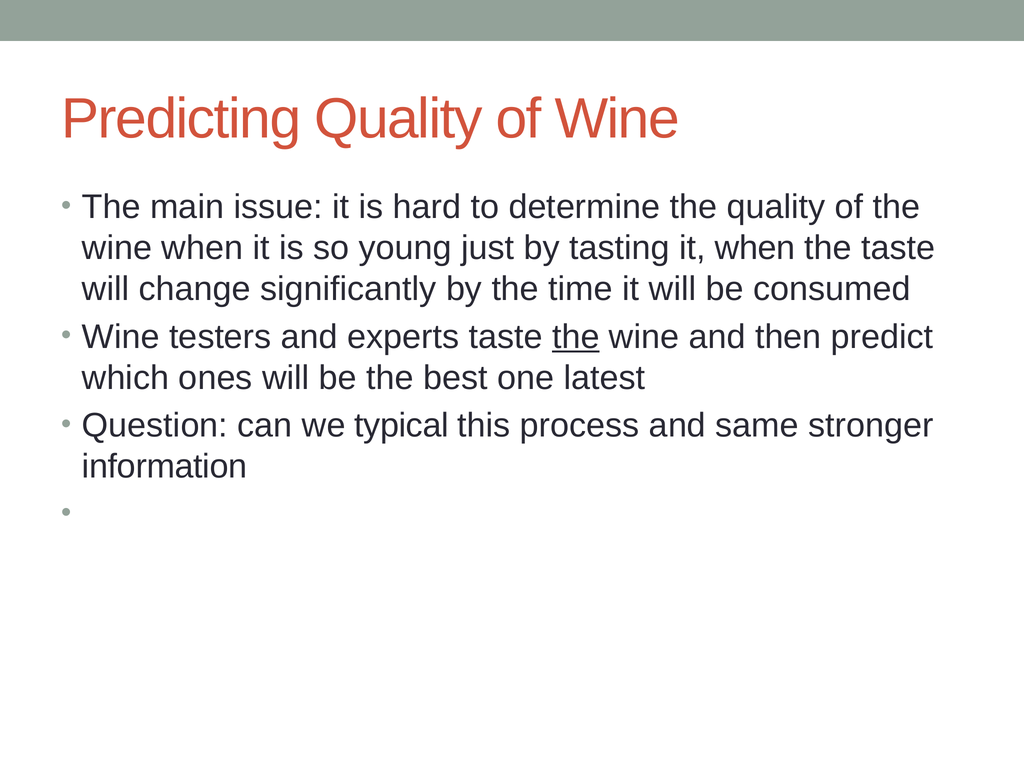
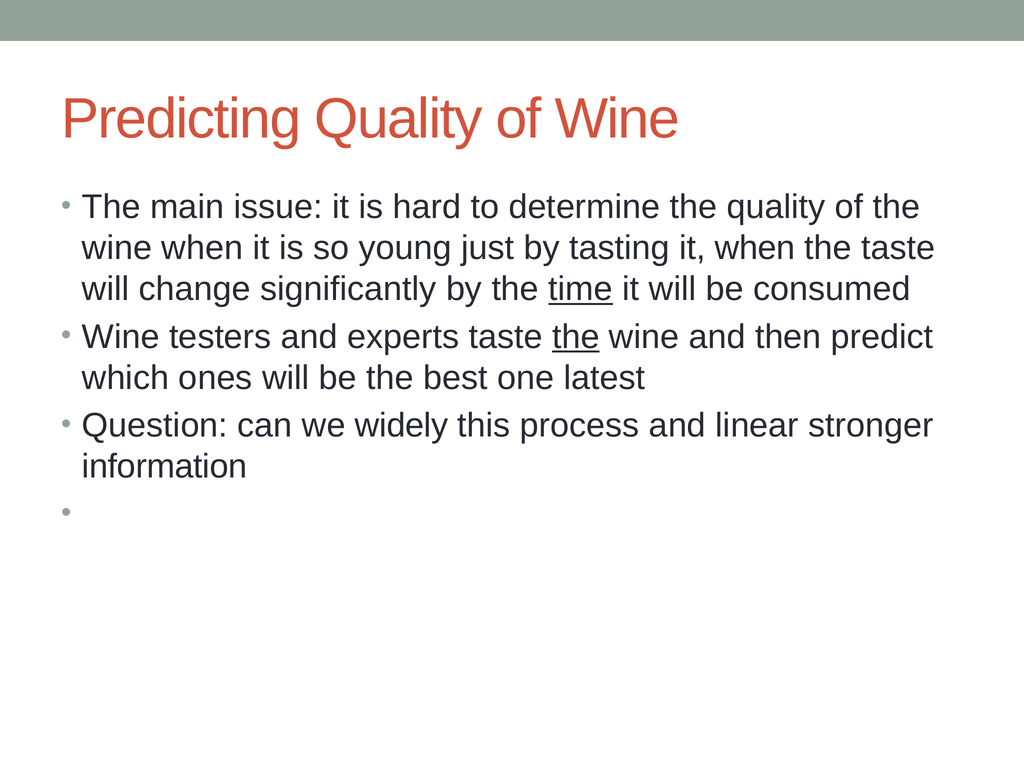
time underline: none -> present
typical: typical -> widely
same: same -> linear
